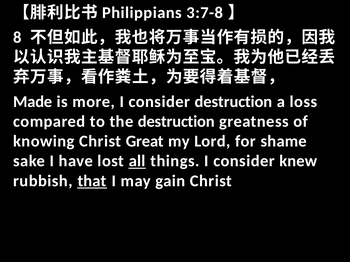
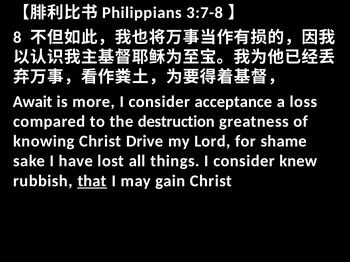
Made: Made -> Await
consider destruction: destruction -> acceptance
Great: Great -> Drive
all underline: present -> none
